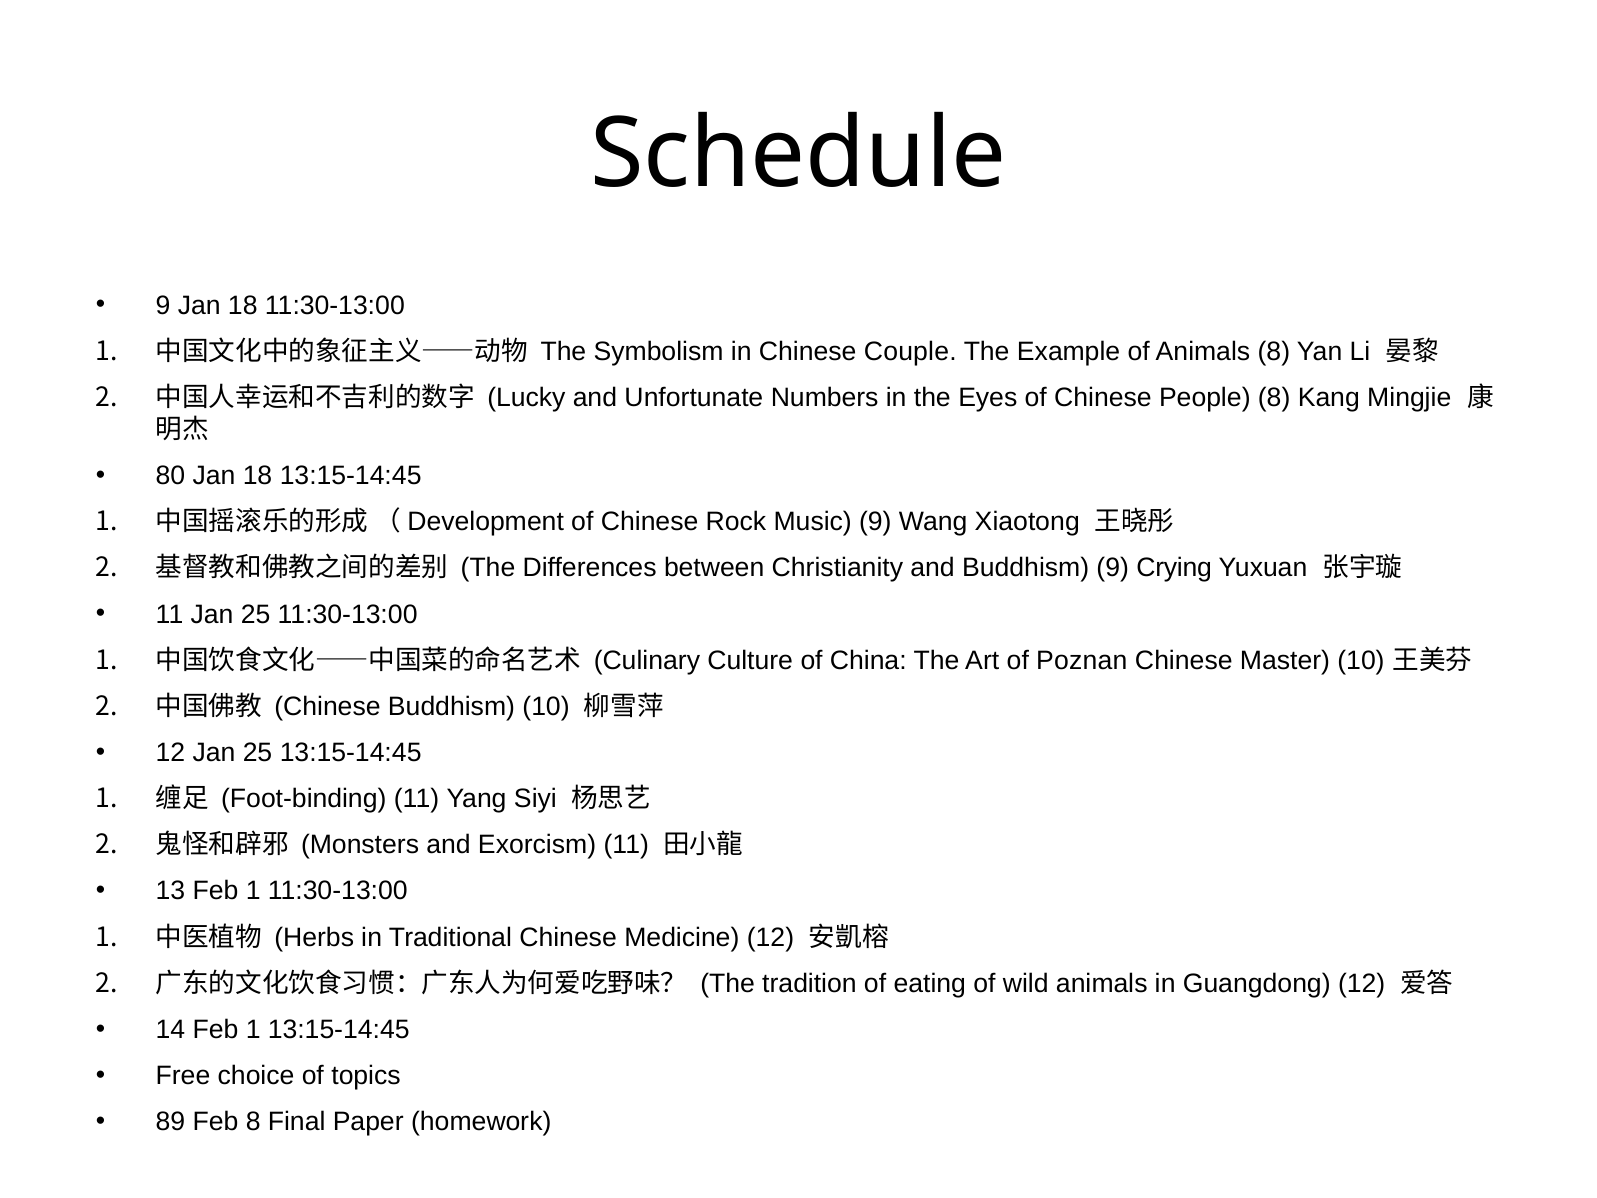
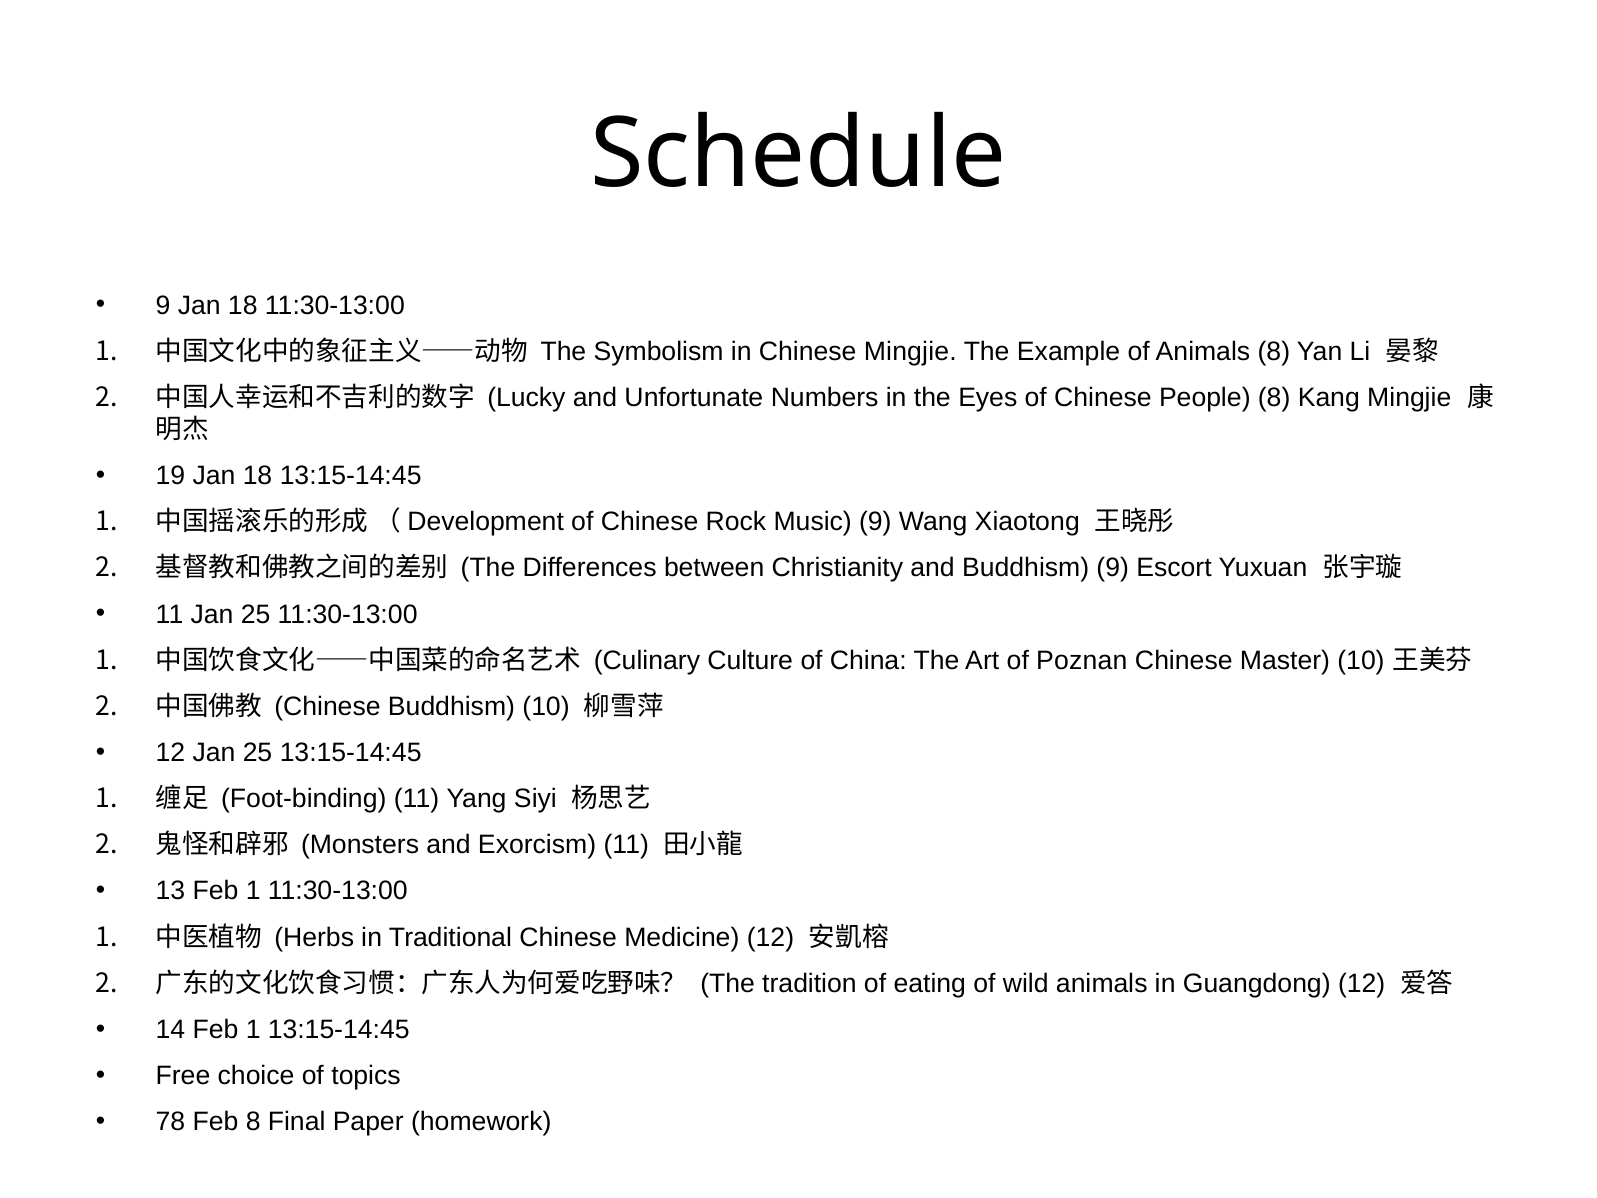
Chinese Couple: Couple -> Mingjie
80: 80 -> 19
Crying: Crying -> Escort
89: 89 -> 78
